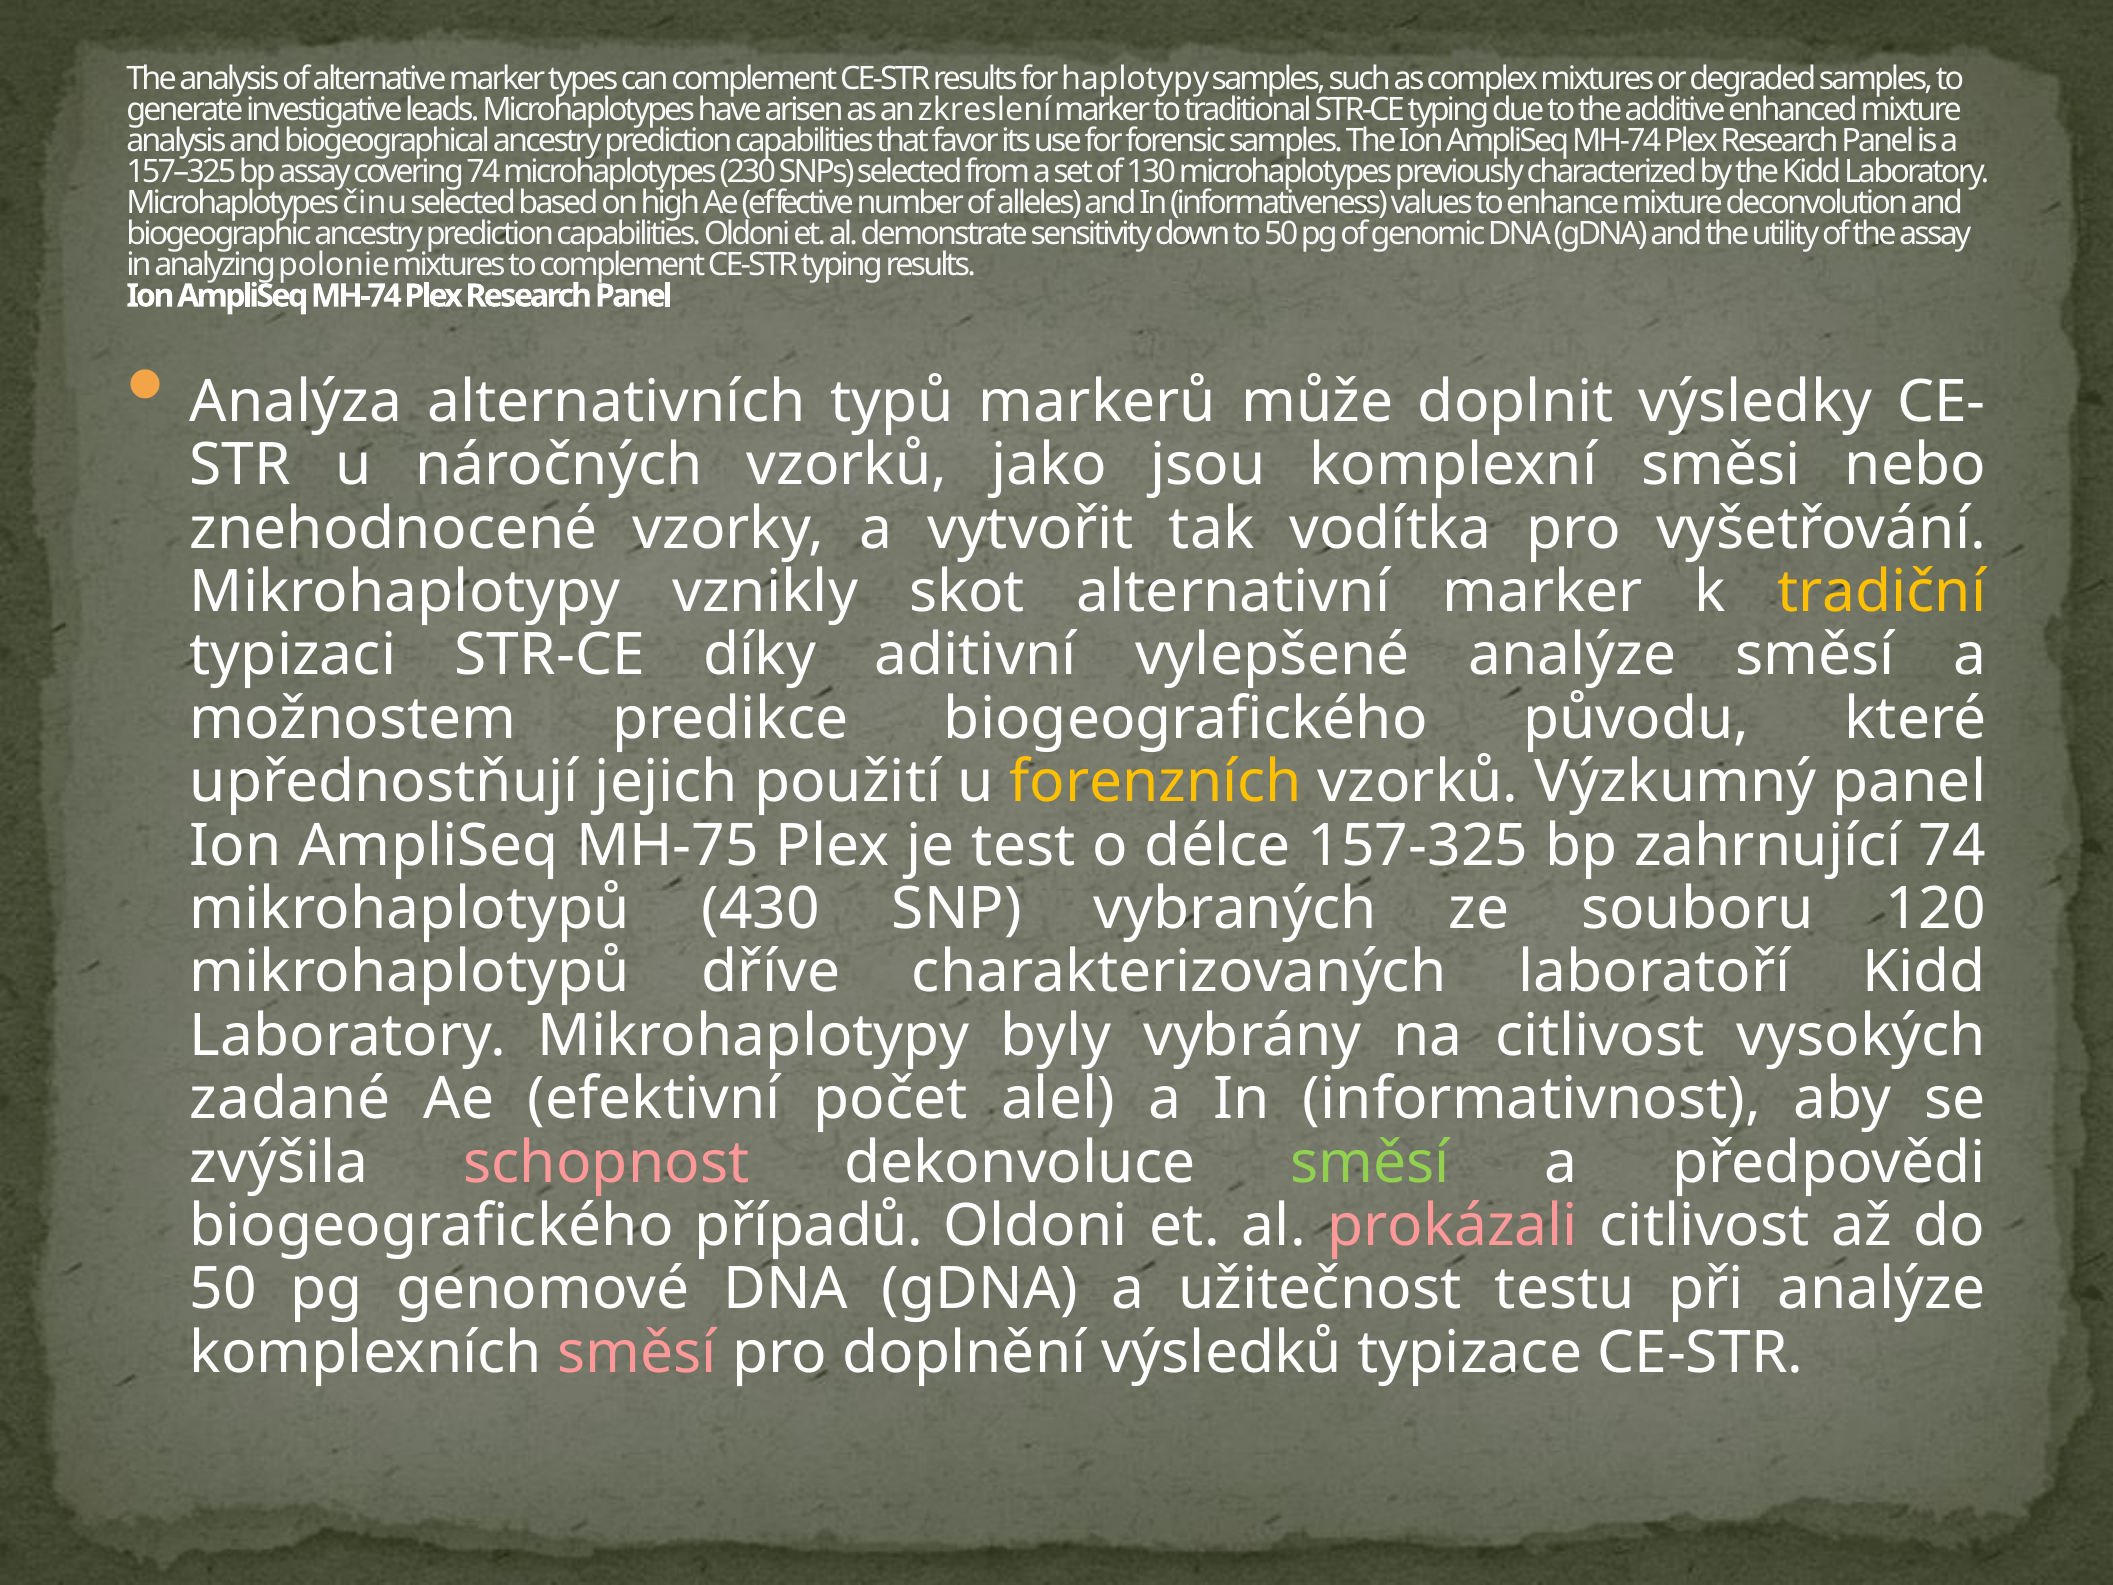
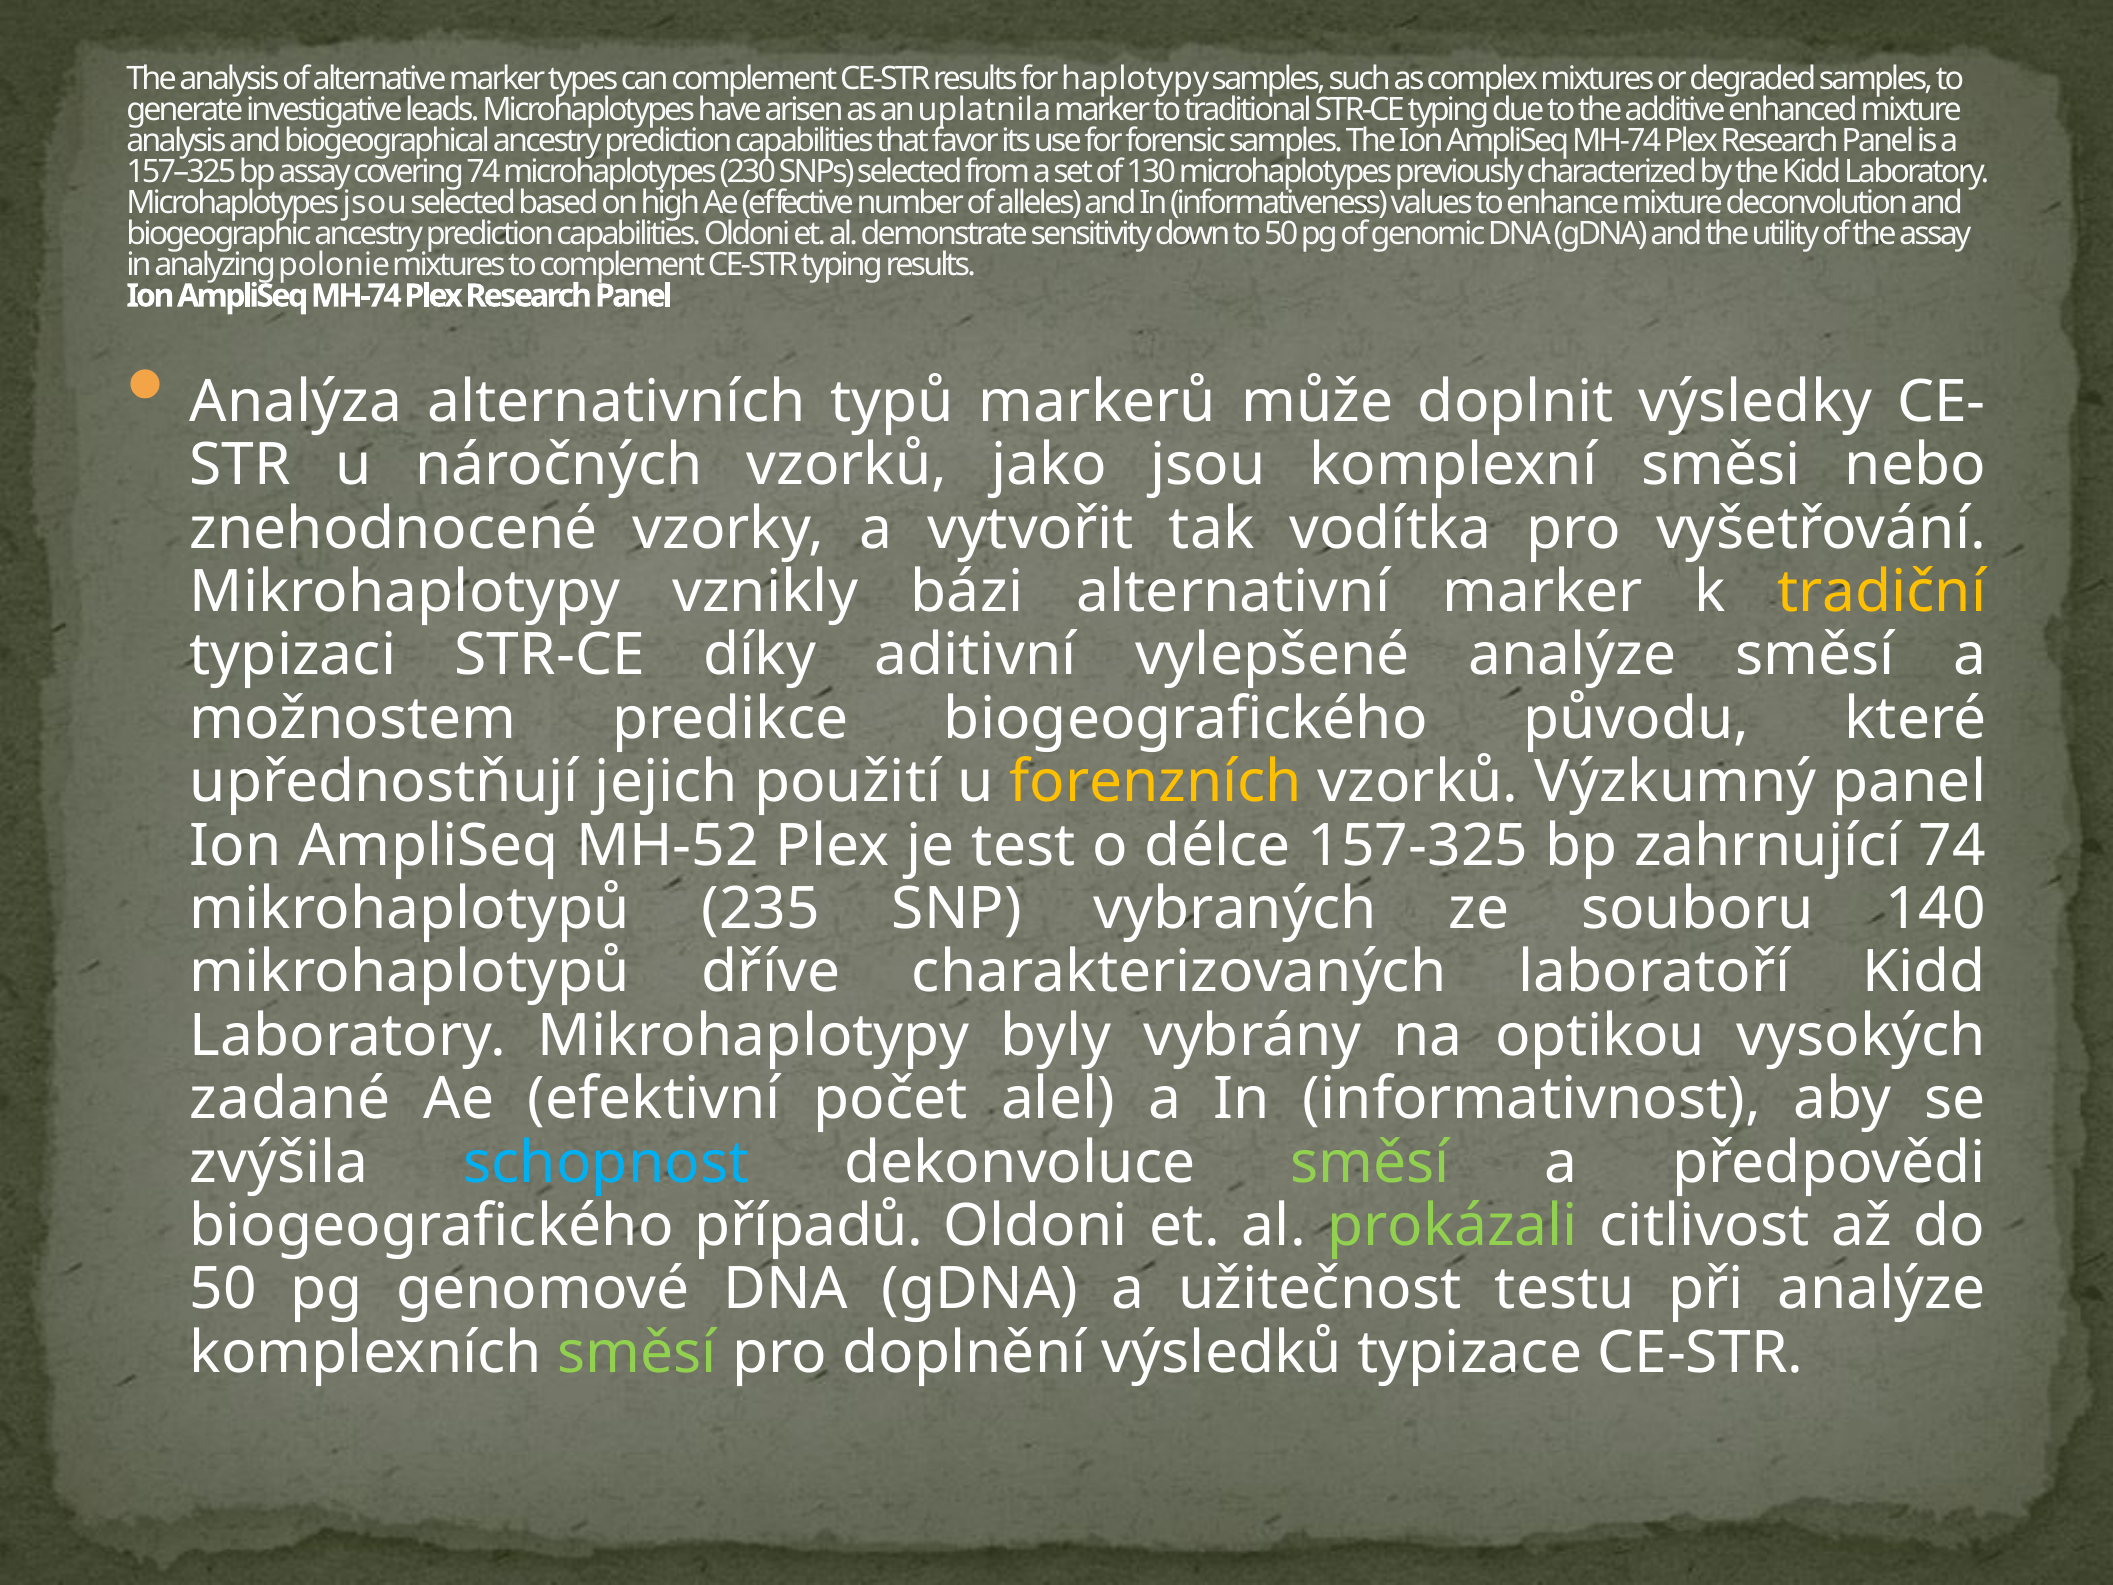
zkreslení: zkreslení -> uplatnila
Microhaplotypes činu: činu -> jsou
skot: skot -> bázi
MH-75: MH-75 -> MH-52
430: 430 -> 235
120: 120 -> 140
na citlivost: citlivost -> optikou
schopnost colour: pink -> light blue
prokázali colour: pink -> light green
směsí at (637, 1353) colour: pink -> light green
